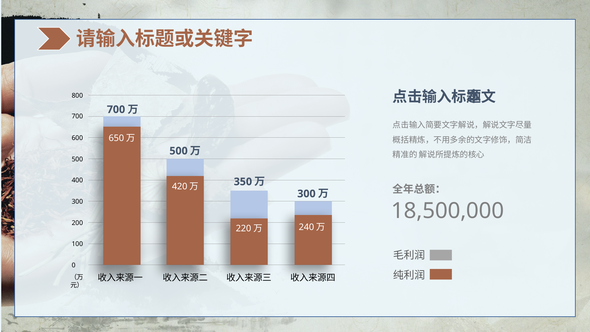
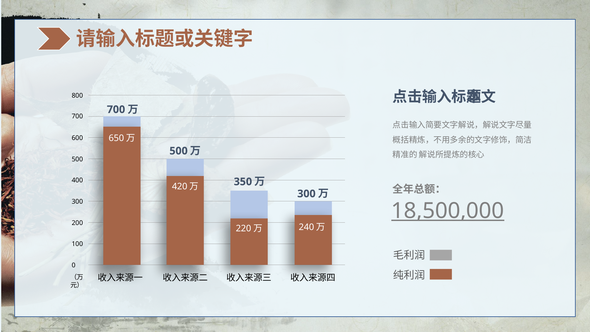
18,500,000 underline: none -> present
